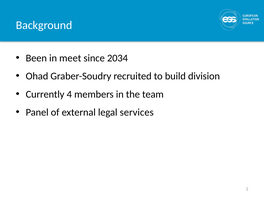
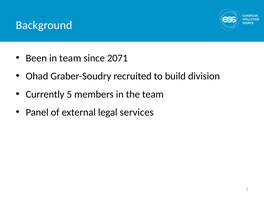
in meet: meet -> team
2034: 2034 -> 2071
4: 4 -> 5
